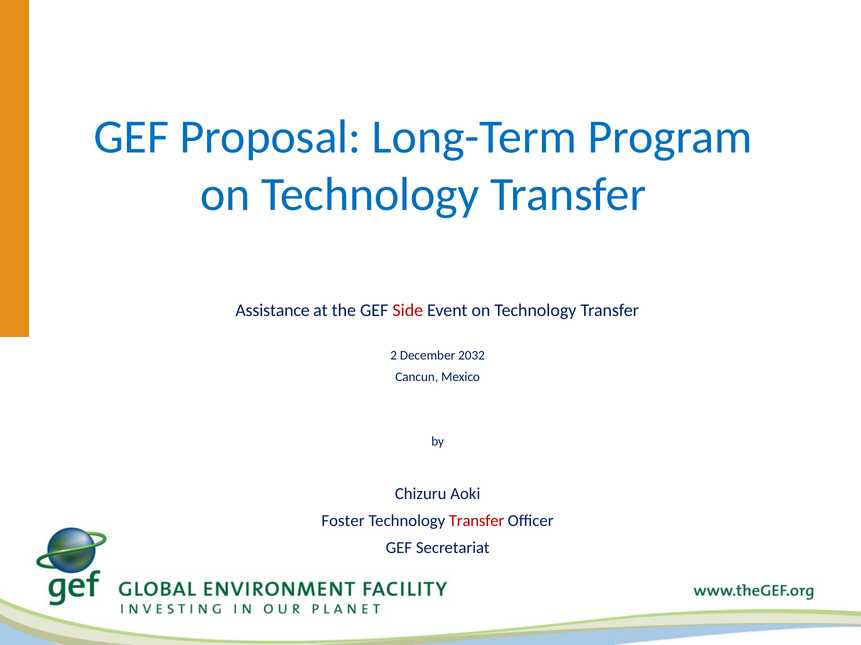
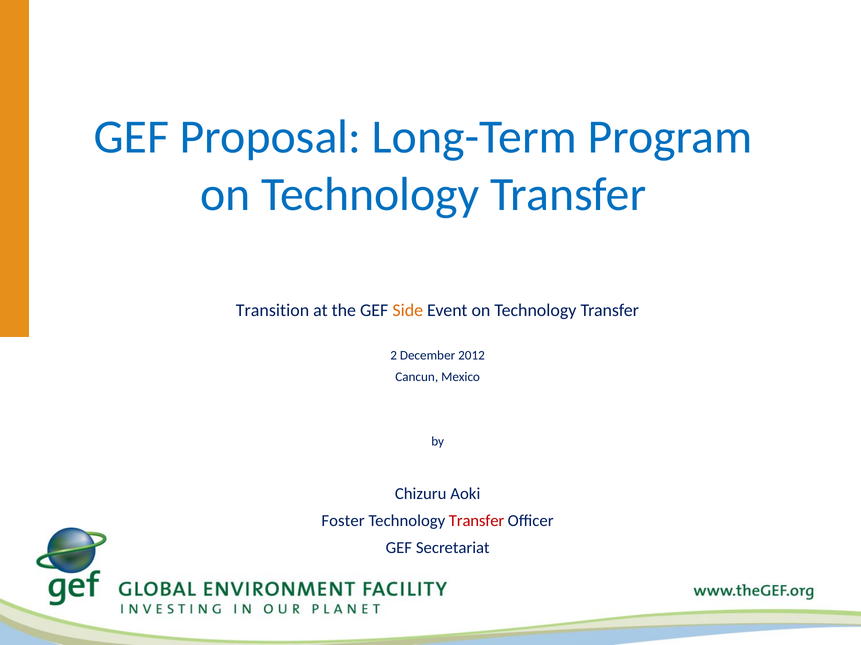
Assistance: Assistance -> Transition
Side colour: red -> orange
2032: 2032 -> 2012
